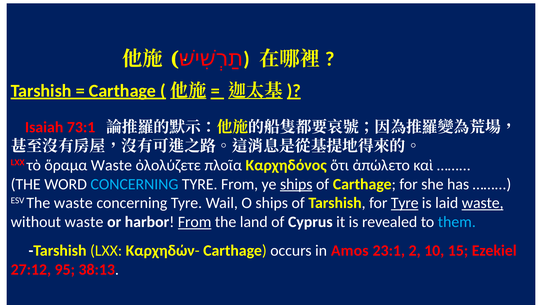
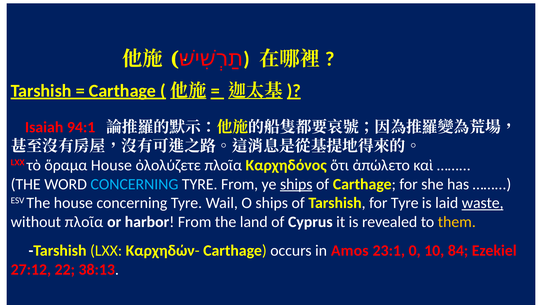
73:1: 73:1 -> 94:1
ὅραμα Waste: Waste -> House
The waste: waste -> house
Tyre at (405, 203) underline: present -> none
without waste: waste -> πλοῖα
From at (195, 222) underline: present -> none
them colour: light blue -> yellow
2: 2 -> 0
15: 15 -> 84
95: 95 -> 22
